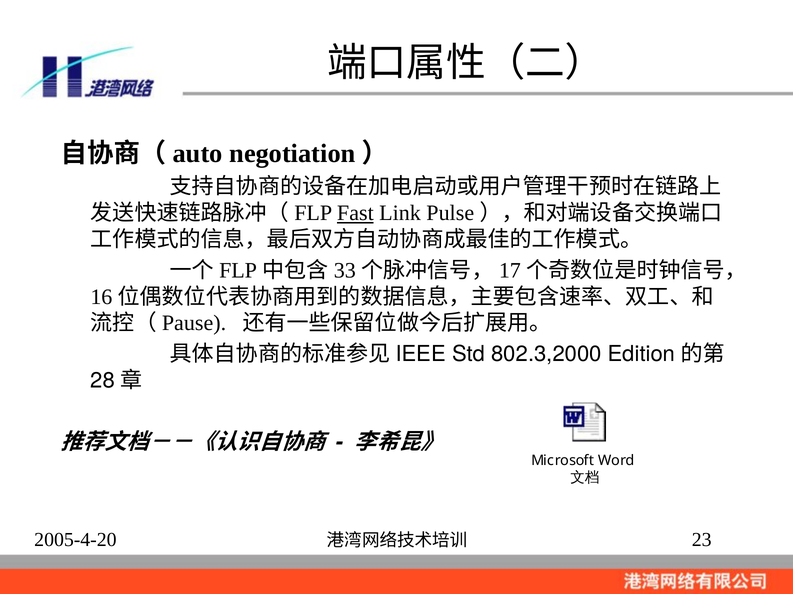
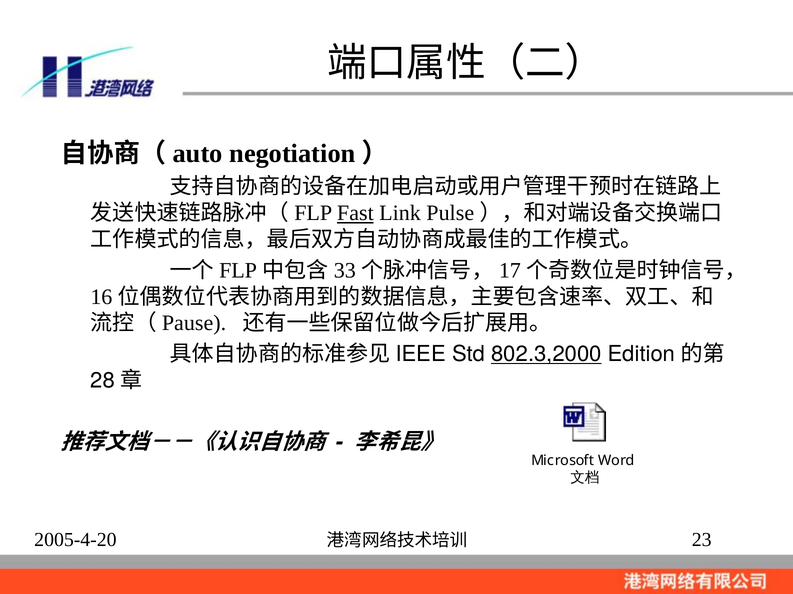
802.3,2000 underline: none -> present
